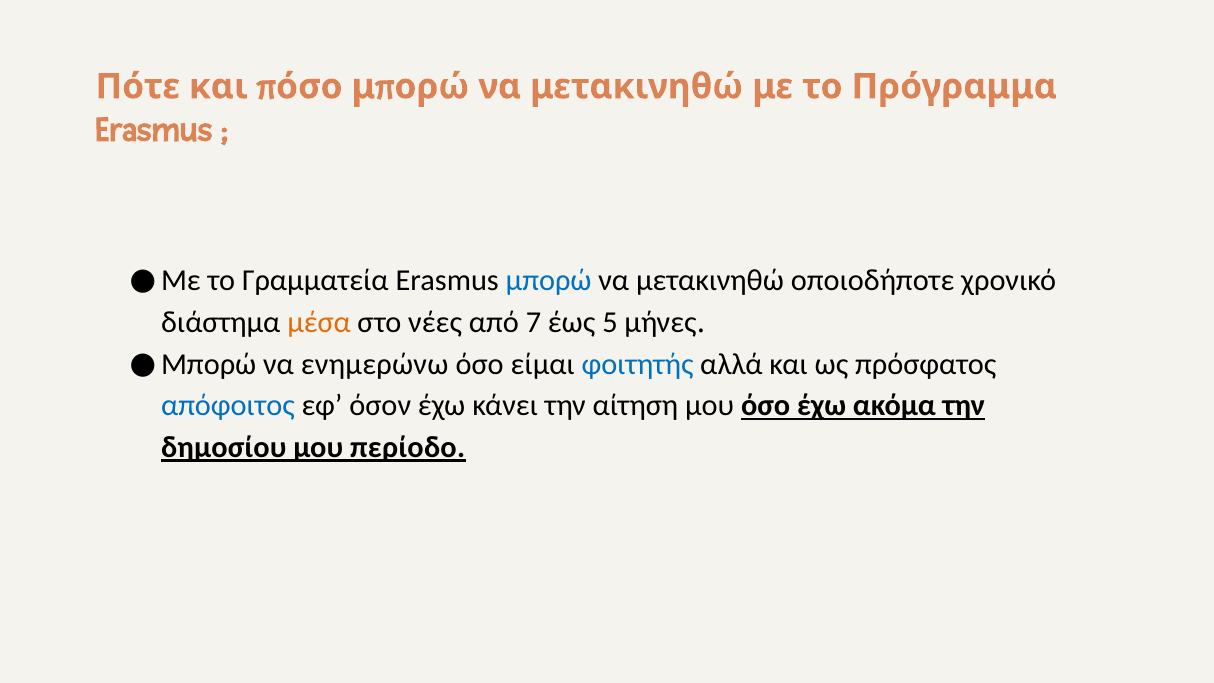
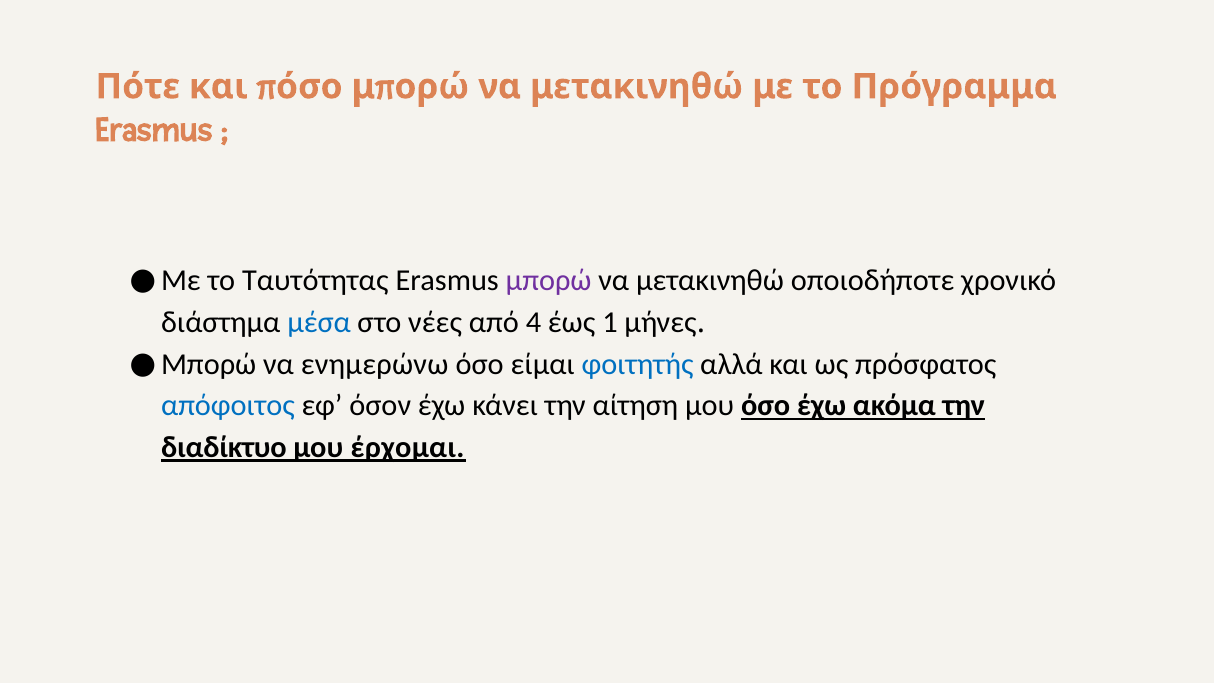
Γραμματεία: Γραμματεία -> Ταυτότητας
μπορώ colour: blue -> purple
μέσα colour: orange -> blue
7: 7 -> 4
5: 5 -> 1
δημοσίου: δημοσίου -> διαδίκτυο
περίοδο: περίοδο -> έρχομαι
